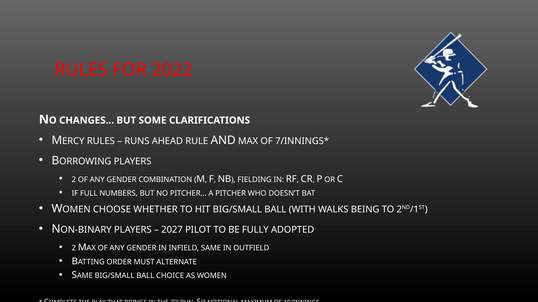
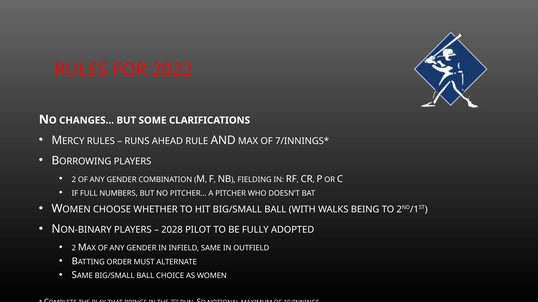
2027: 2027 -> 2028
